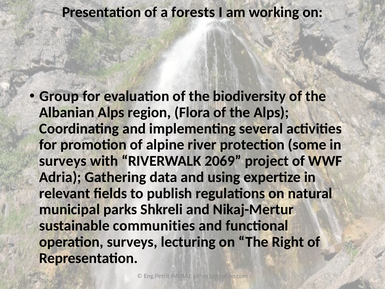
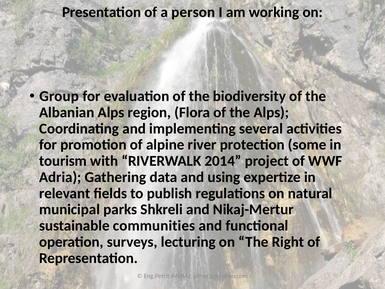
forests: forests -> person
surveys at (63, 161): surveys -> tourism
2069: 2069 -> 2014
